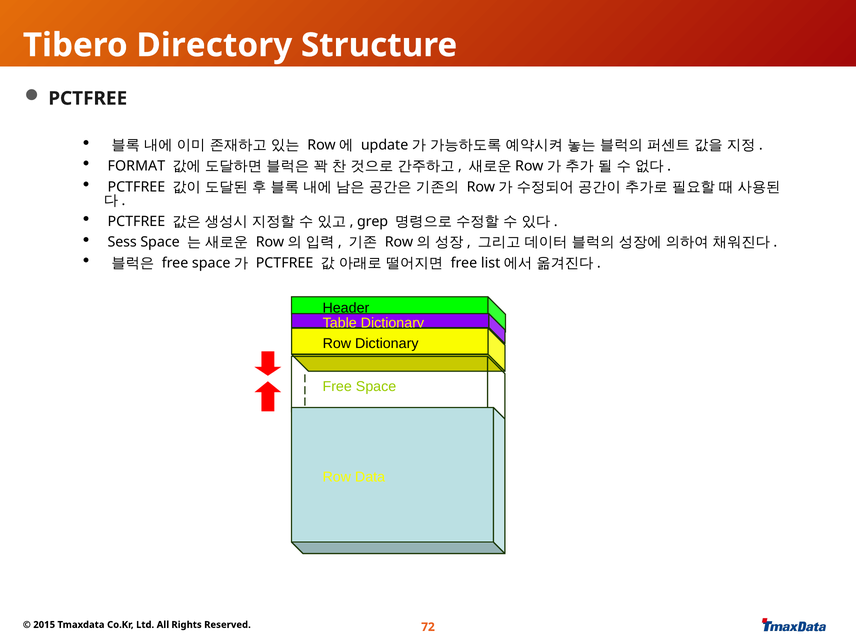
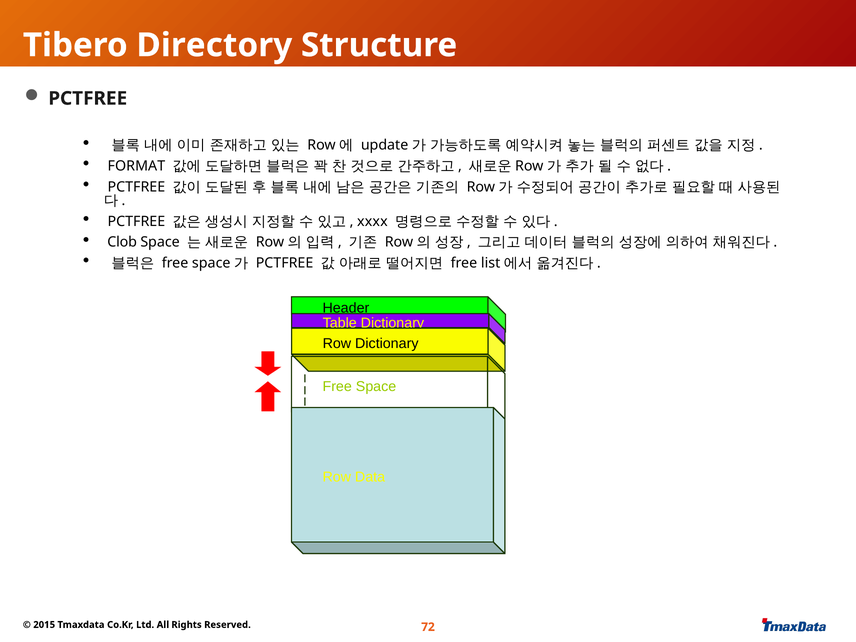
grep: grep -> xxxx
Sess: Sess -> Clob
